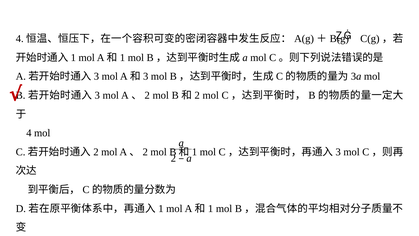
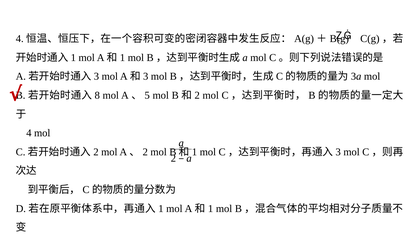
3: 3 -> 8
2 at (147, 95): 2 -> 5
